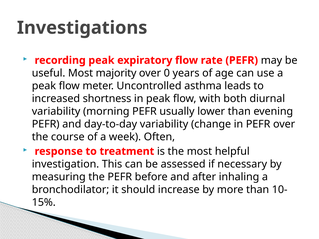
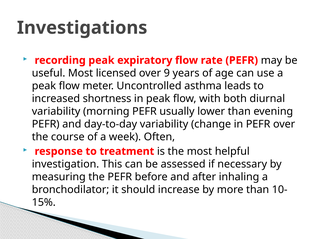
majority: majority -> licensed
0: 0 -> 9
